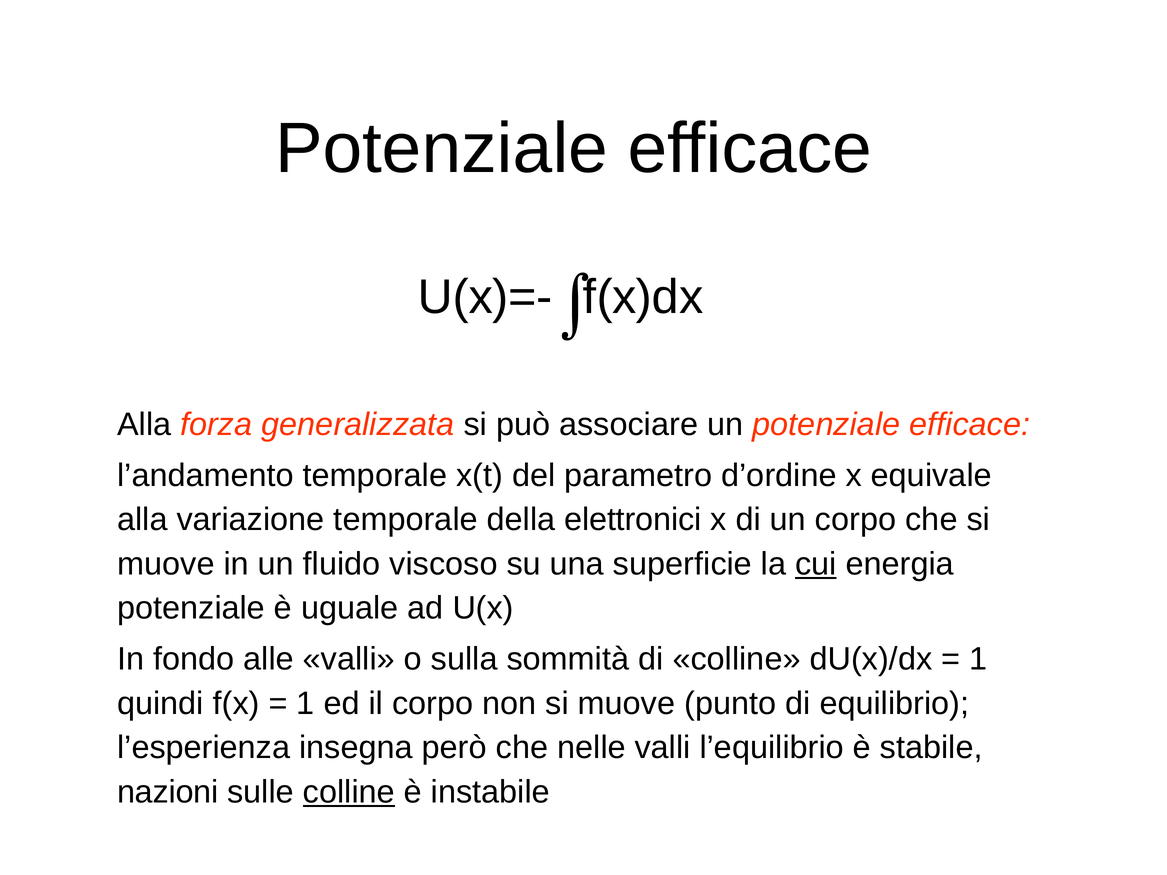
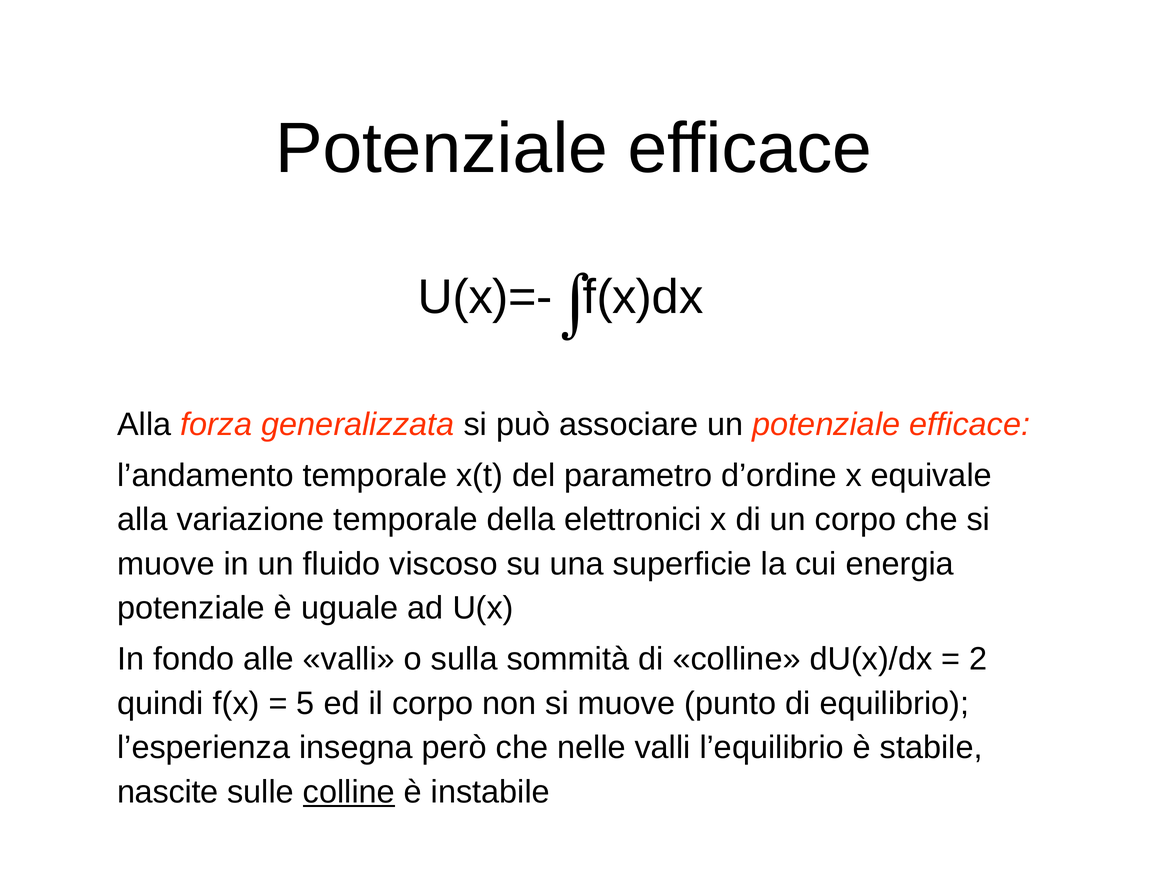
cui underline: present -> none
1 at (978, 659): 1 -> 2
1 at (306, 704): 1 -> 5
nazioni: nazioni -> nascite
